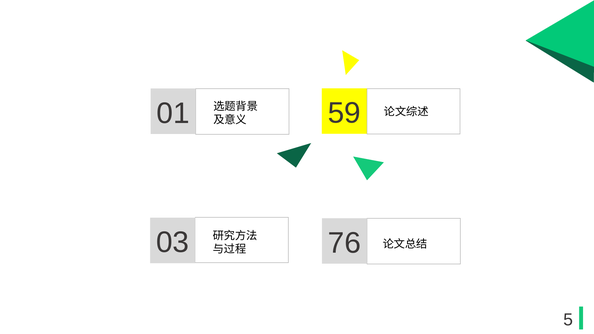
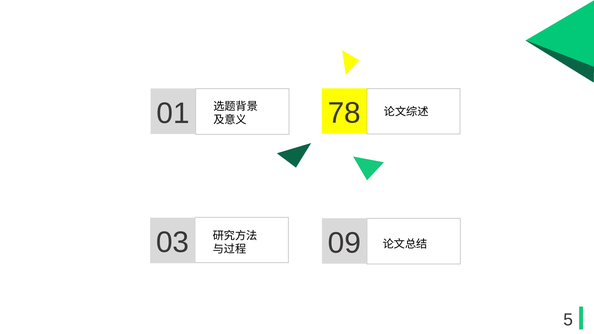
59: 59 -> 78
76: 76 -> 09
